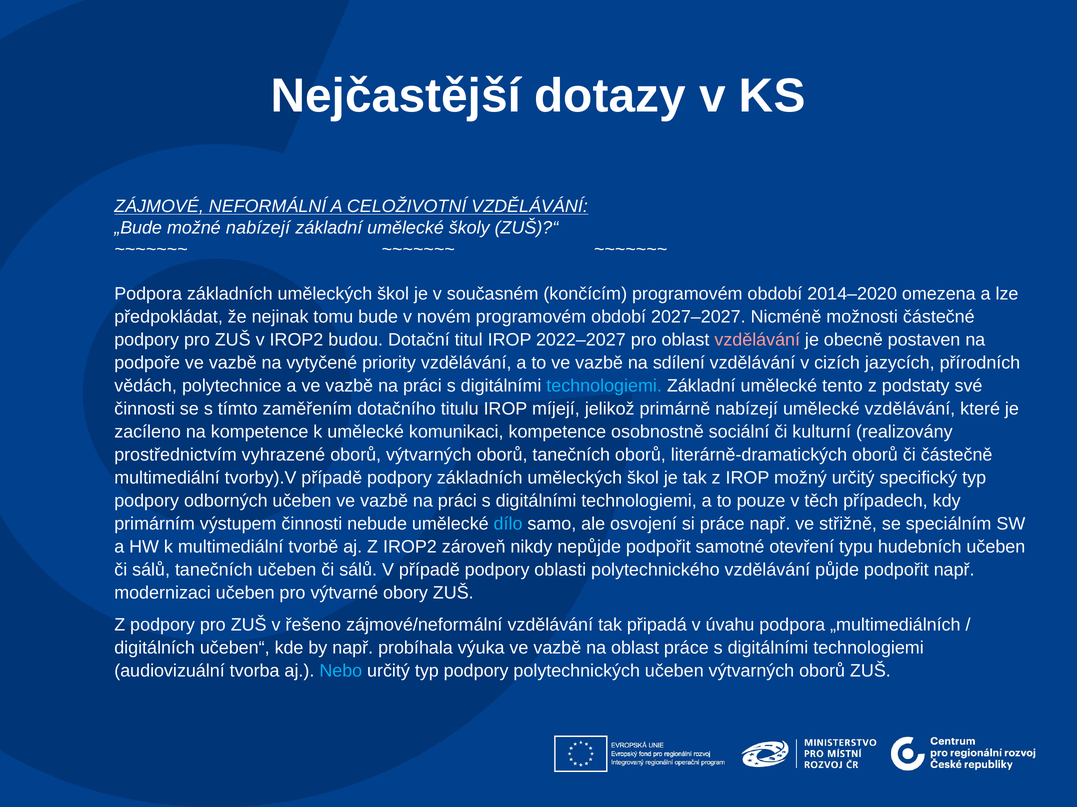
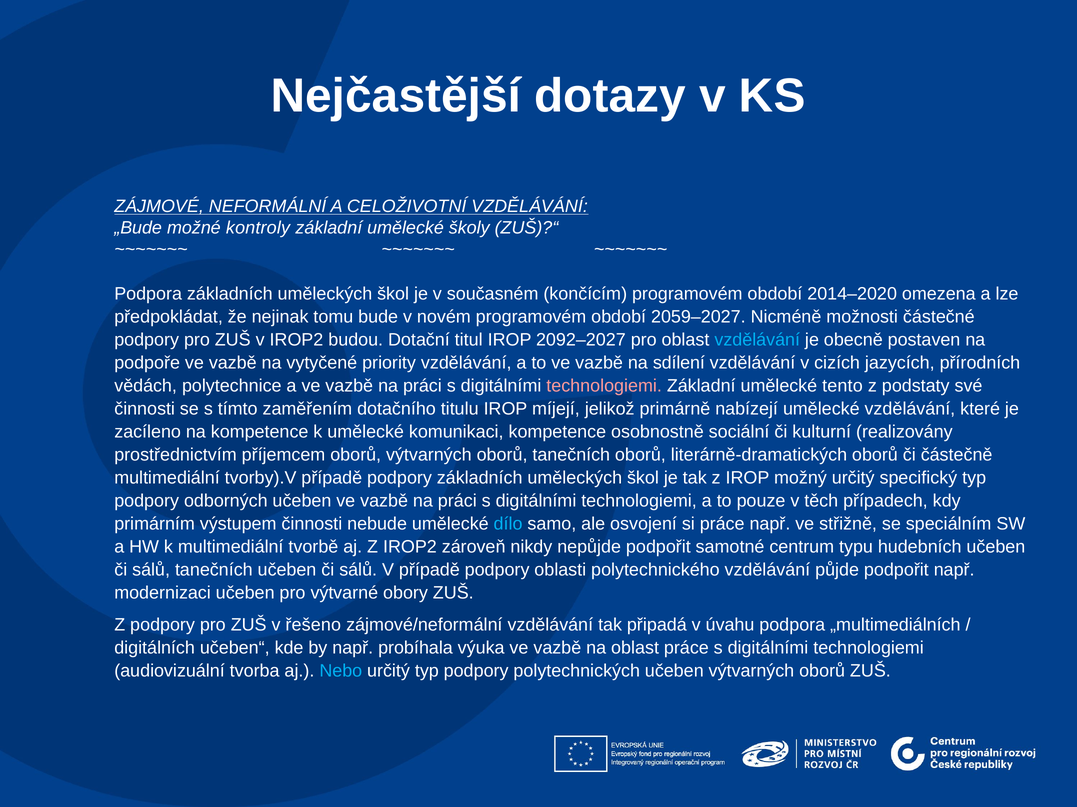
možné nabízejí: nabízejí -> kontroly
2027–2027: 2027–2027 -> 2059–2027
2022–2027: 2022–2027 -> 2092–2027
vzdělávání at (757, 340) colour: pink -> light blue
technologiemi at (604, 386) colour: light blue -> pink
vyhrazené: vyhrazené -> příjemcem
otevření: otevření -> centrum
